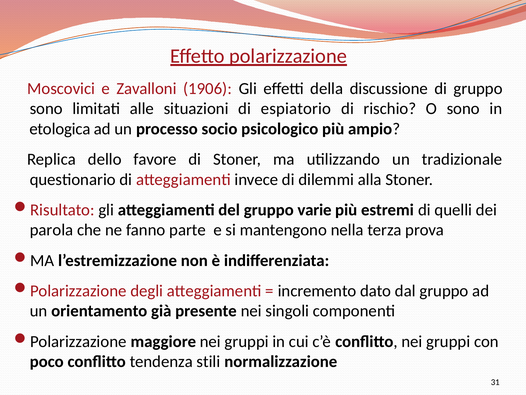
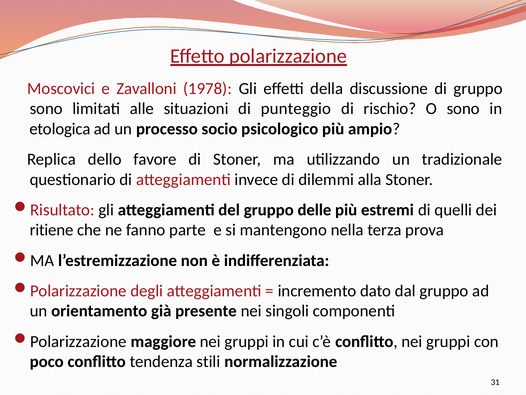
1906: 1906 -> 1978
espiatorio: espiatorio -> punteggio
varie: varie -> delle
parola: parola -> ritiene
